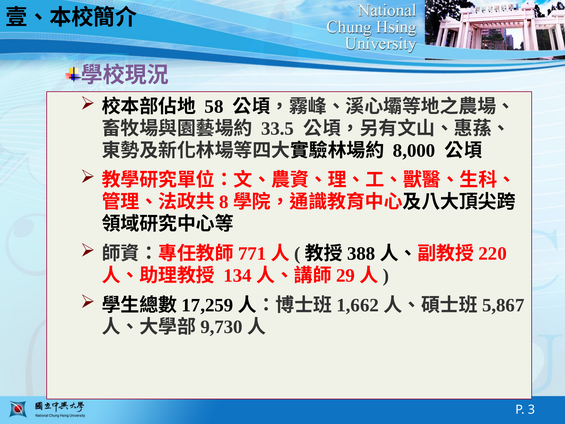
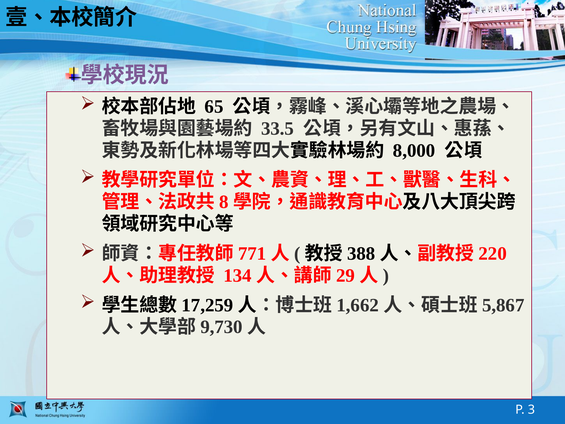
58: 58 -> 65
